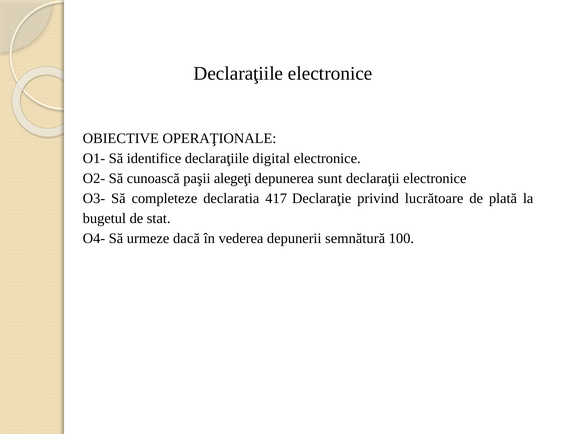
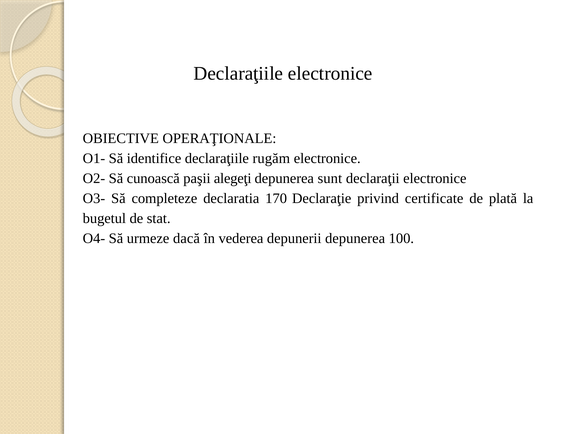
digital: digital -> rugăm
417: 417 -> 170
lucrătoare: lucrătoare -> certificate
depunerii semnătură: semnătură -> depunerea
